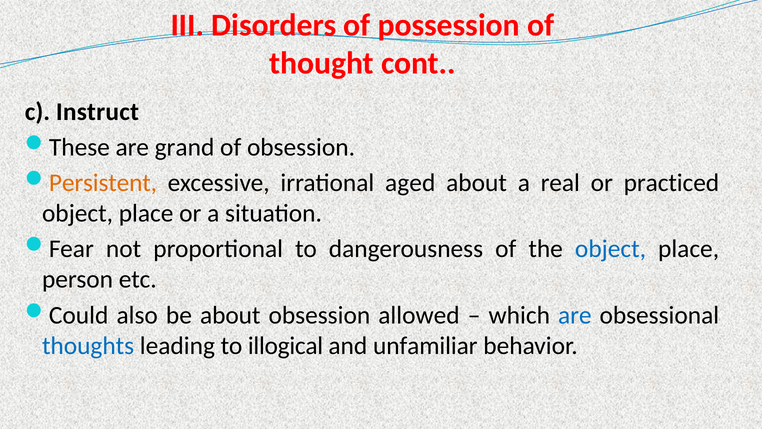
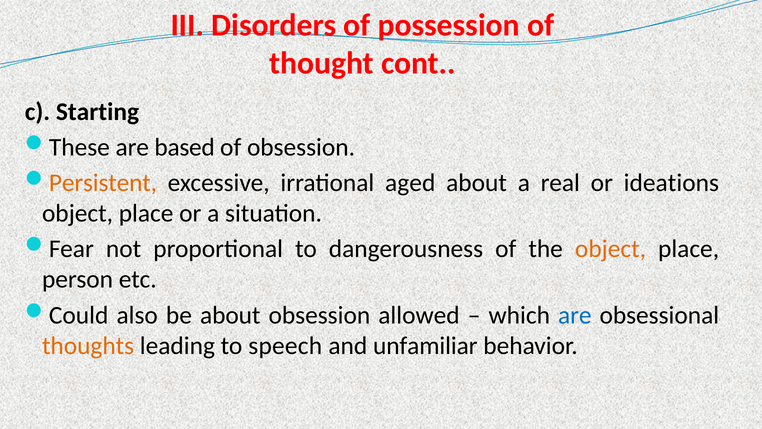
Instruct: Instruct -> Starting
grand: grand -> based
practiced: practiced -> ideations
object at (610, 249) colour: blue -> orange
thoughts colour: blue -> orange
illogical: illogical -> speech
